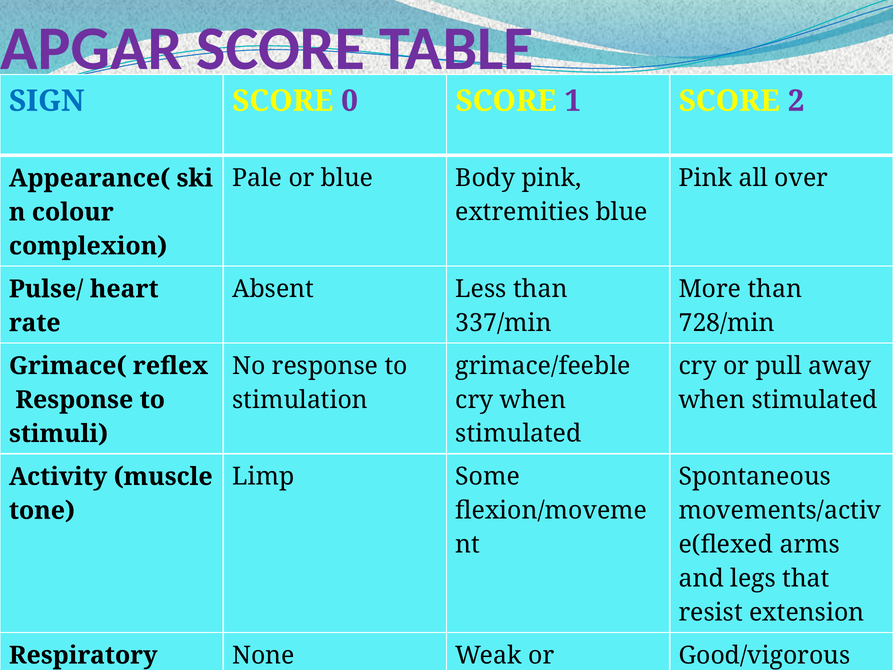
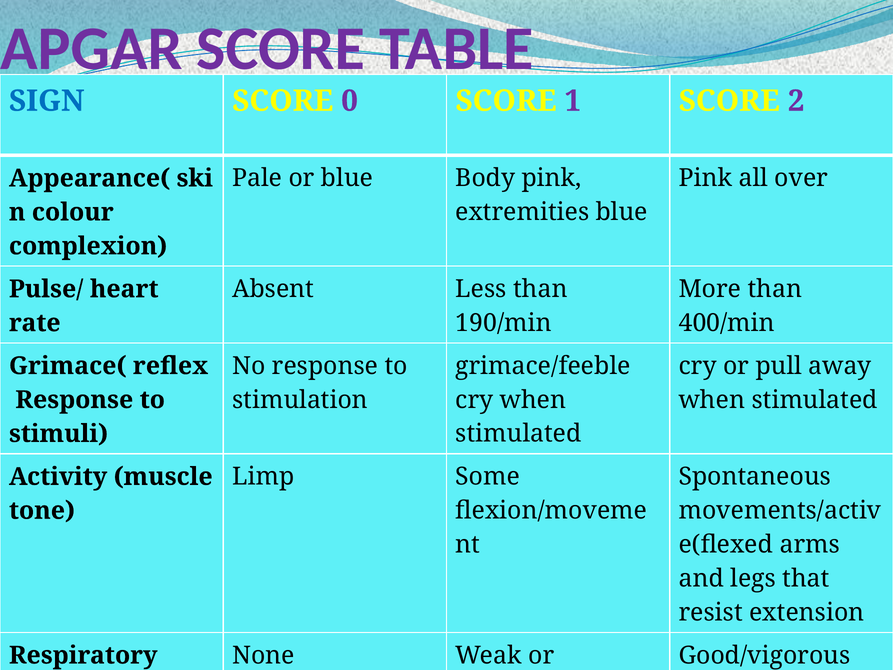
337/min: 337/min -> 190/min
728/min: 728/min -> 400/min
